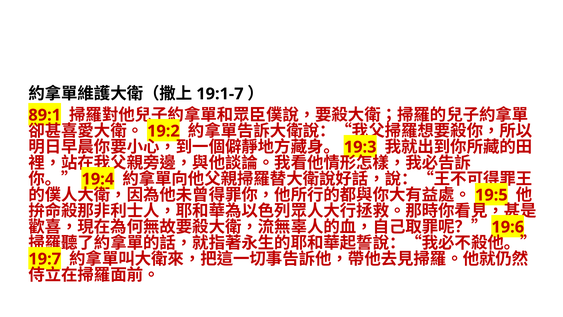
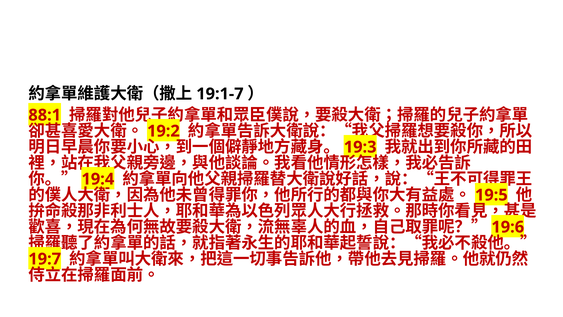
89:1: 89:1 -> 88:1
